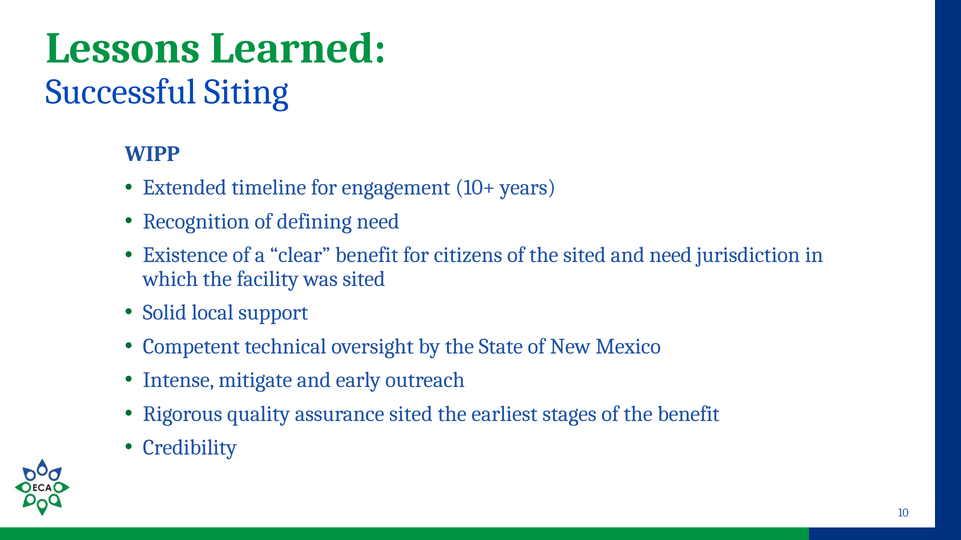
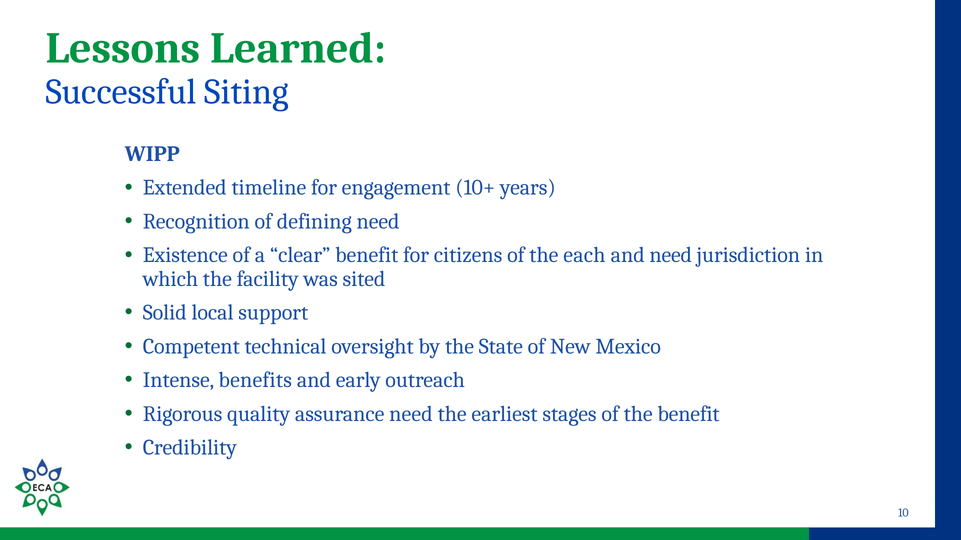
the sited: sited -> each
mitigate: mitigate -> benefits
assurance sited: sited -> need
